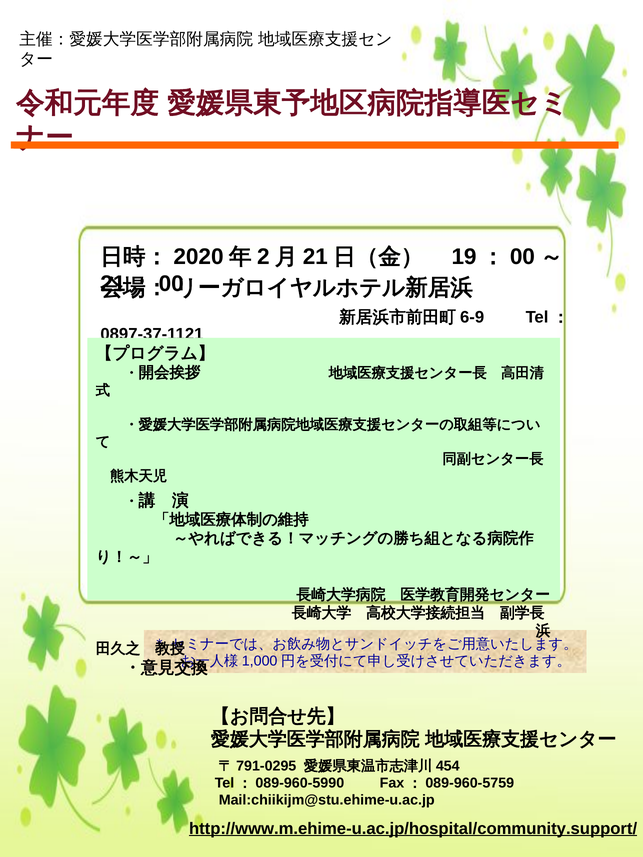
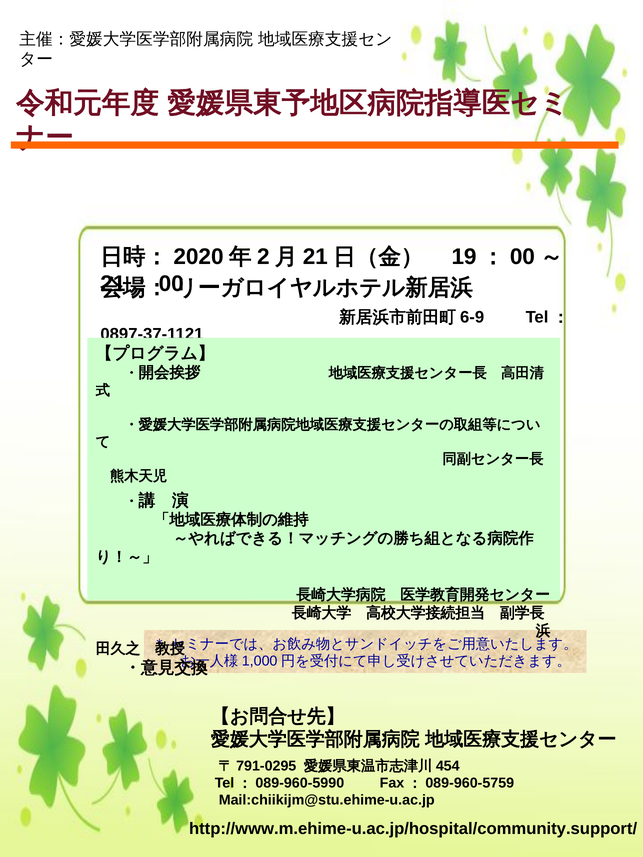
http://www.m.ehime-u.ac.jp/hospital/community.support/ underline: present -> none
